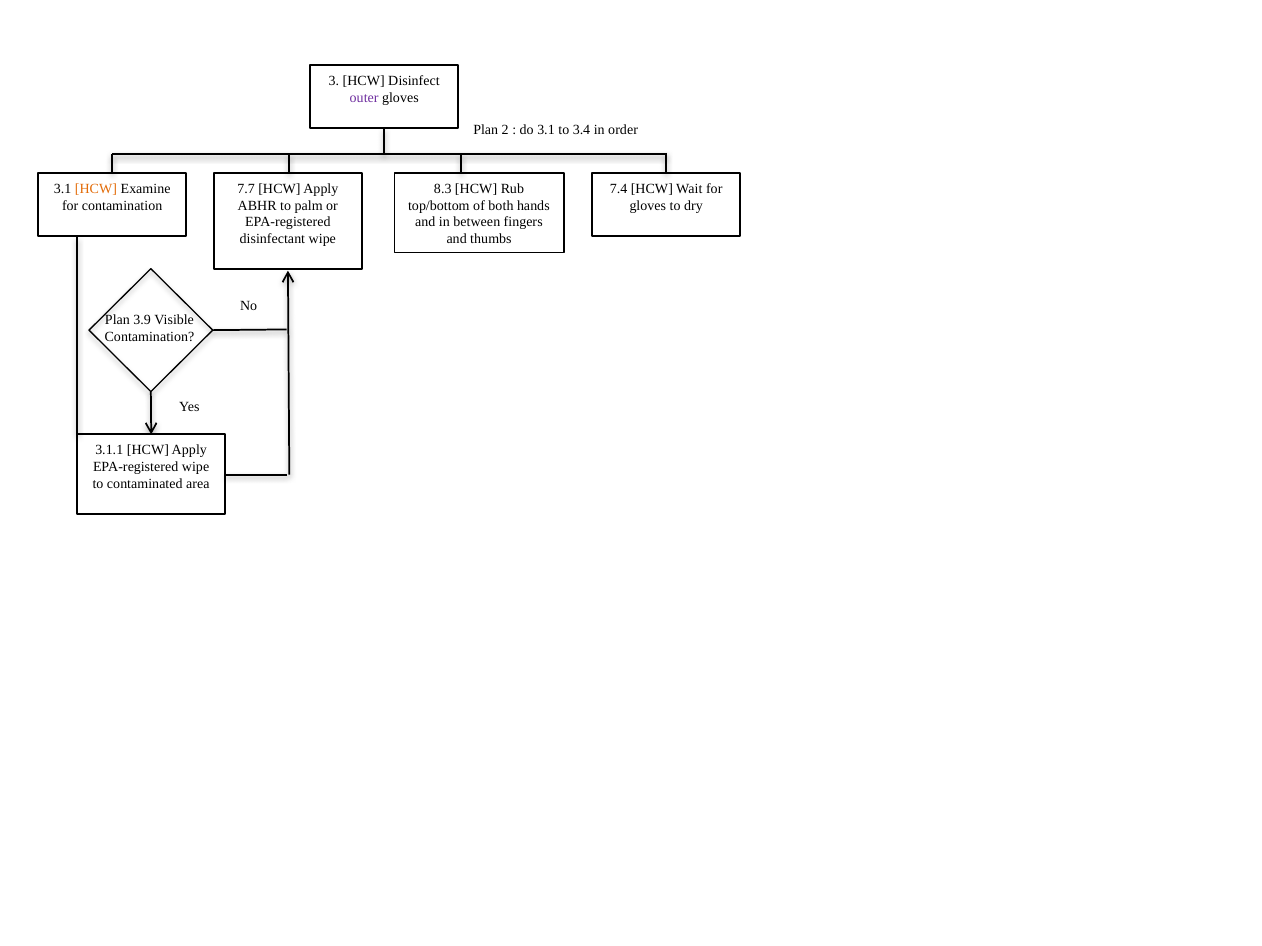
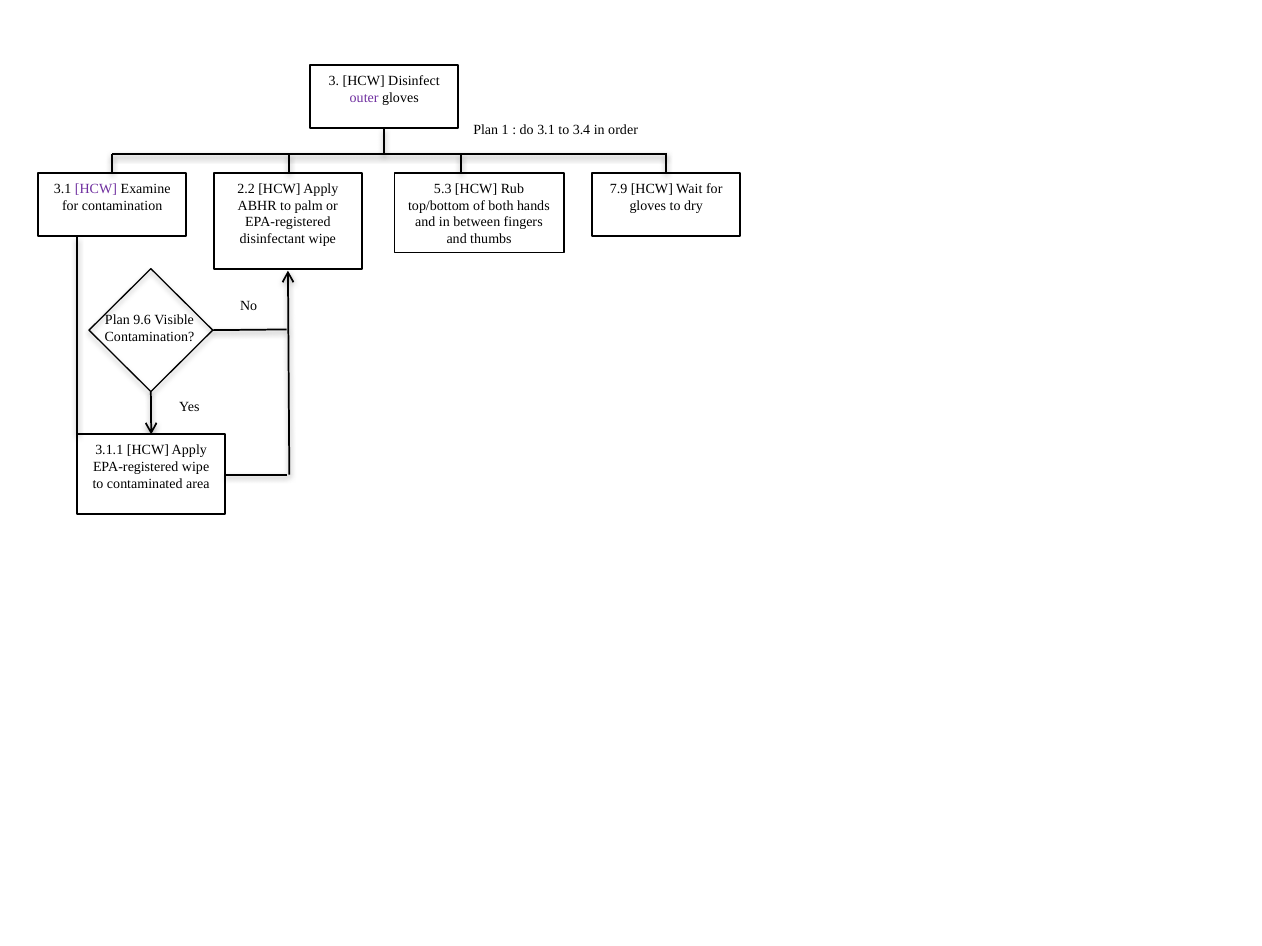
2: 2 -> 1
HCW at (96, 189) colour: orange -> purple
7.7: 7.7 -> 2.2
8.3: 8.3 -> 5.3
7.4: 7.4 -> 7.9
3.9: 3.9 -> 9.6
